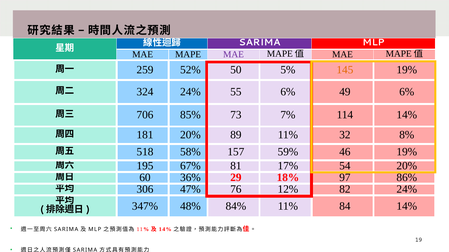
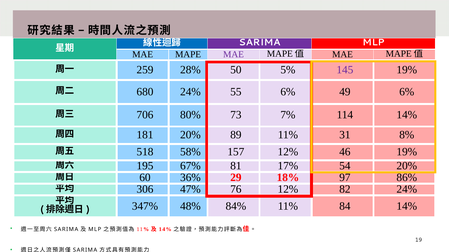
52%: 52% -> 28%
145 colour: orange -> purple
324: 324 -> 680
85%: 85% -> 80%
32: 32 -> 31
157 59%: 59% -> 12%
